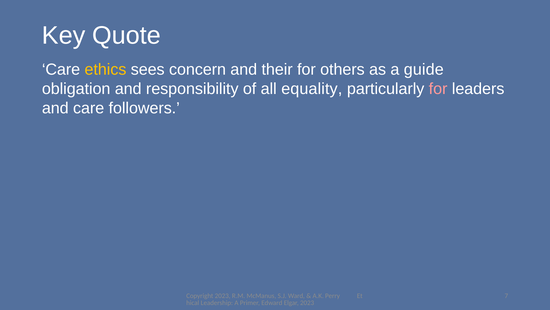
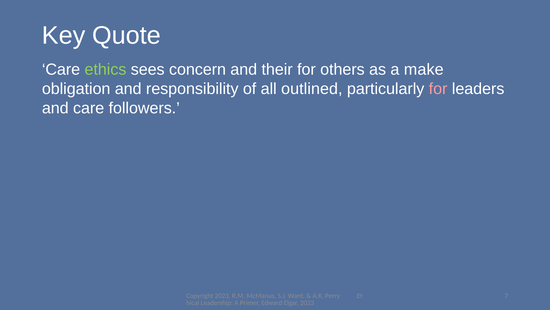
ethics colour: yellow -> light green
guide: guide -> make
equality: equality -> outlined
